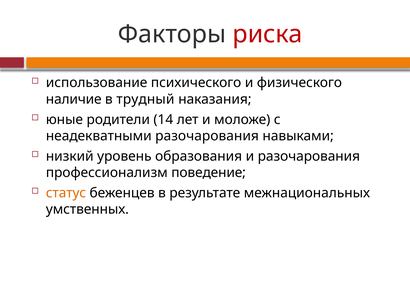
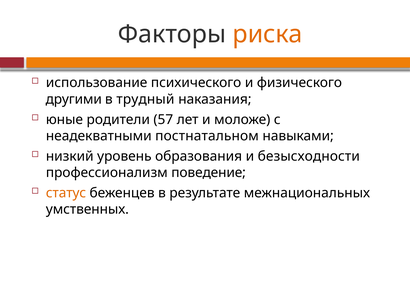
риска colour: red -> orange
наличие: наличие -> другими
14: 14 -> 57
неадекватными разочарования: разочарования -> постнатальном
и разочарования: разочарования -> безысходности
